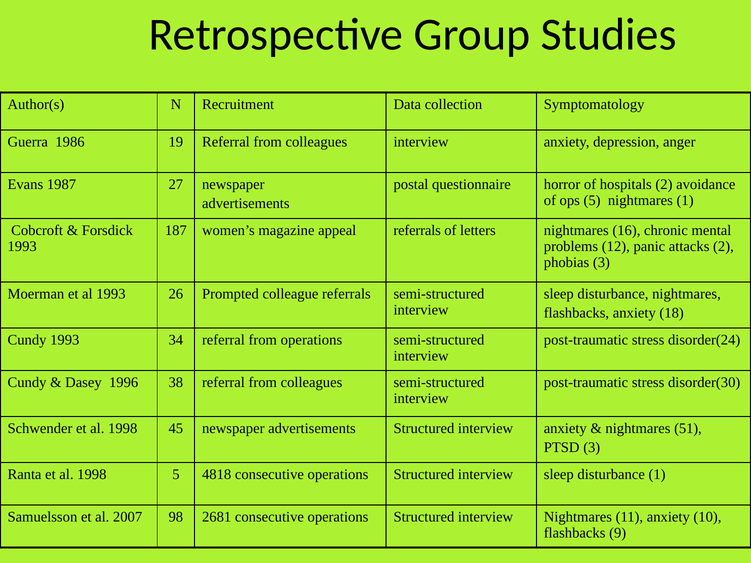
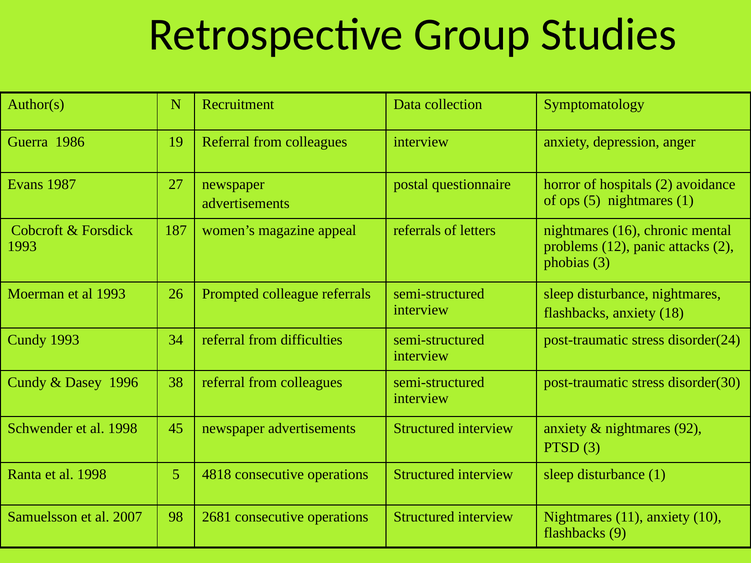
from operations: operations -> difficulties
51: 51 -> 92
